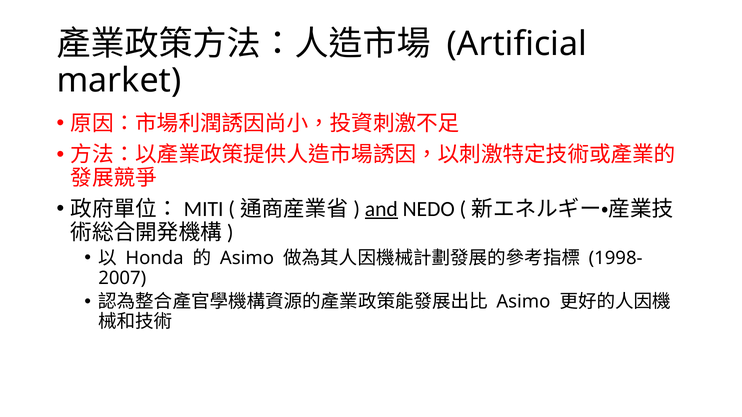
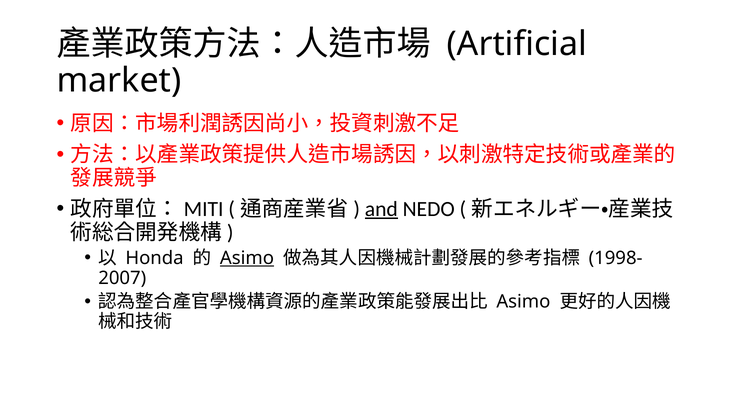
Asimo at (247, 258) underline: none -> present
